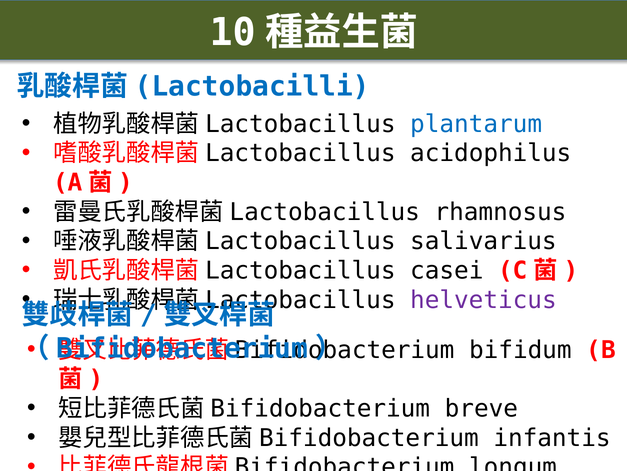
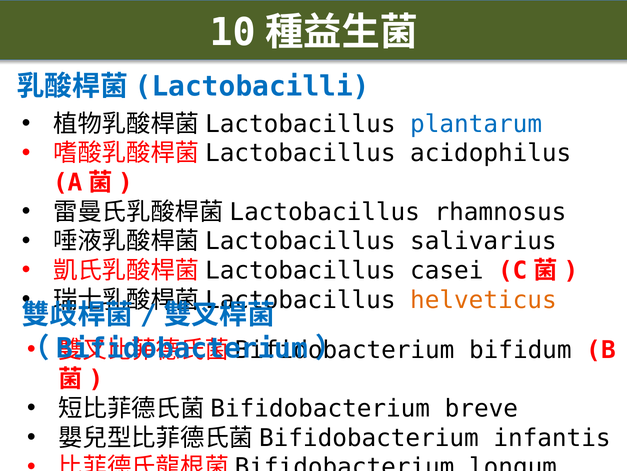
helveticus colour: purple -> orange
